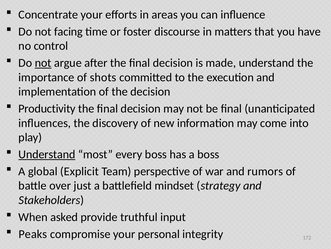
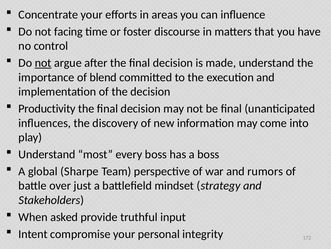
shots: shots -> blend
Understand at (47, 154) underline: present -> none
Explicit: Explicit -> Sharpe
Peaks: Peaks -> Intent
